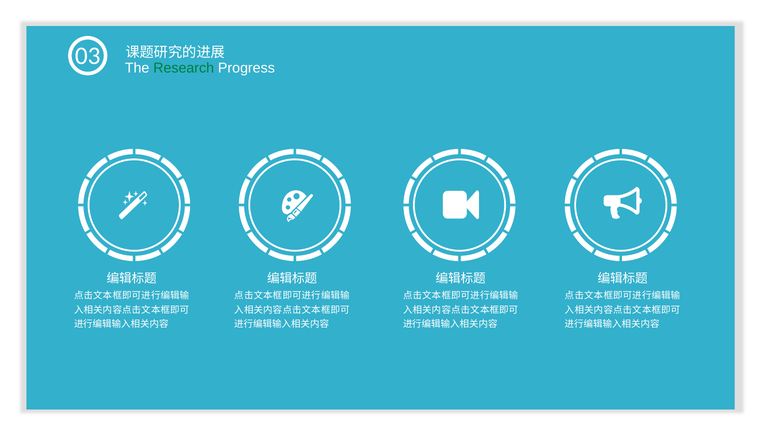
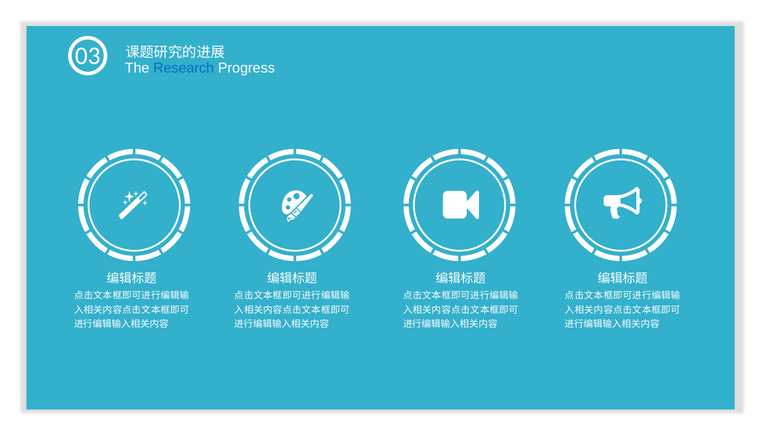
Research colour: green -> blue
